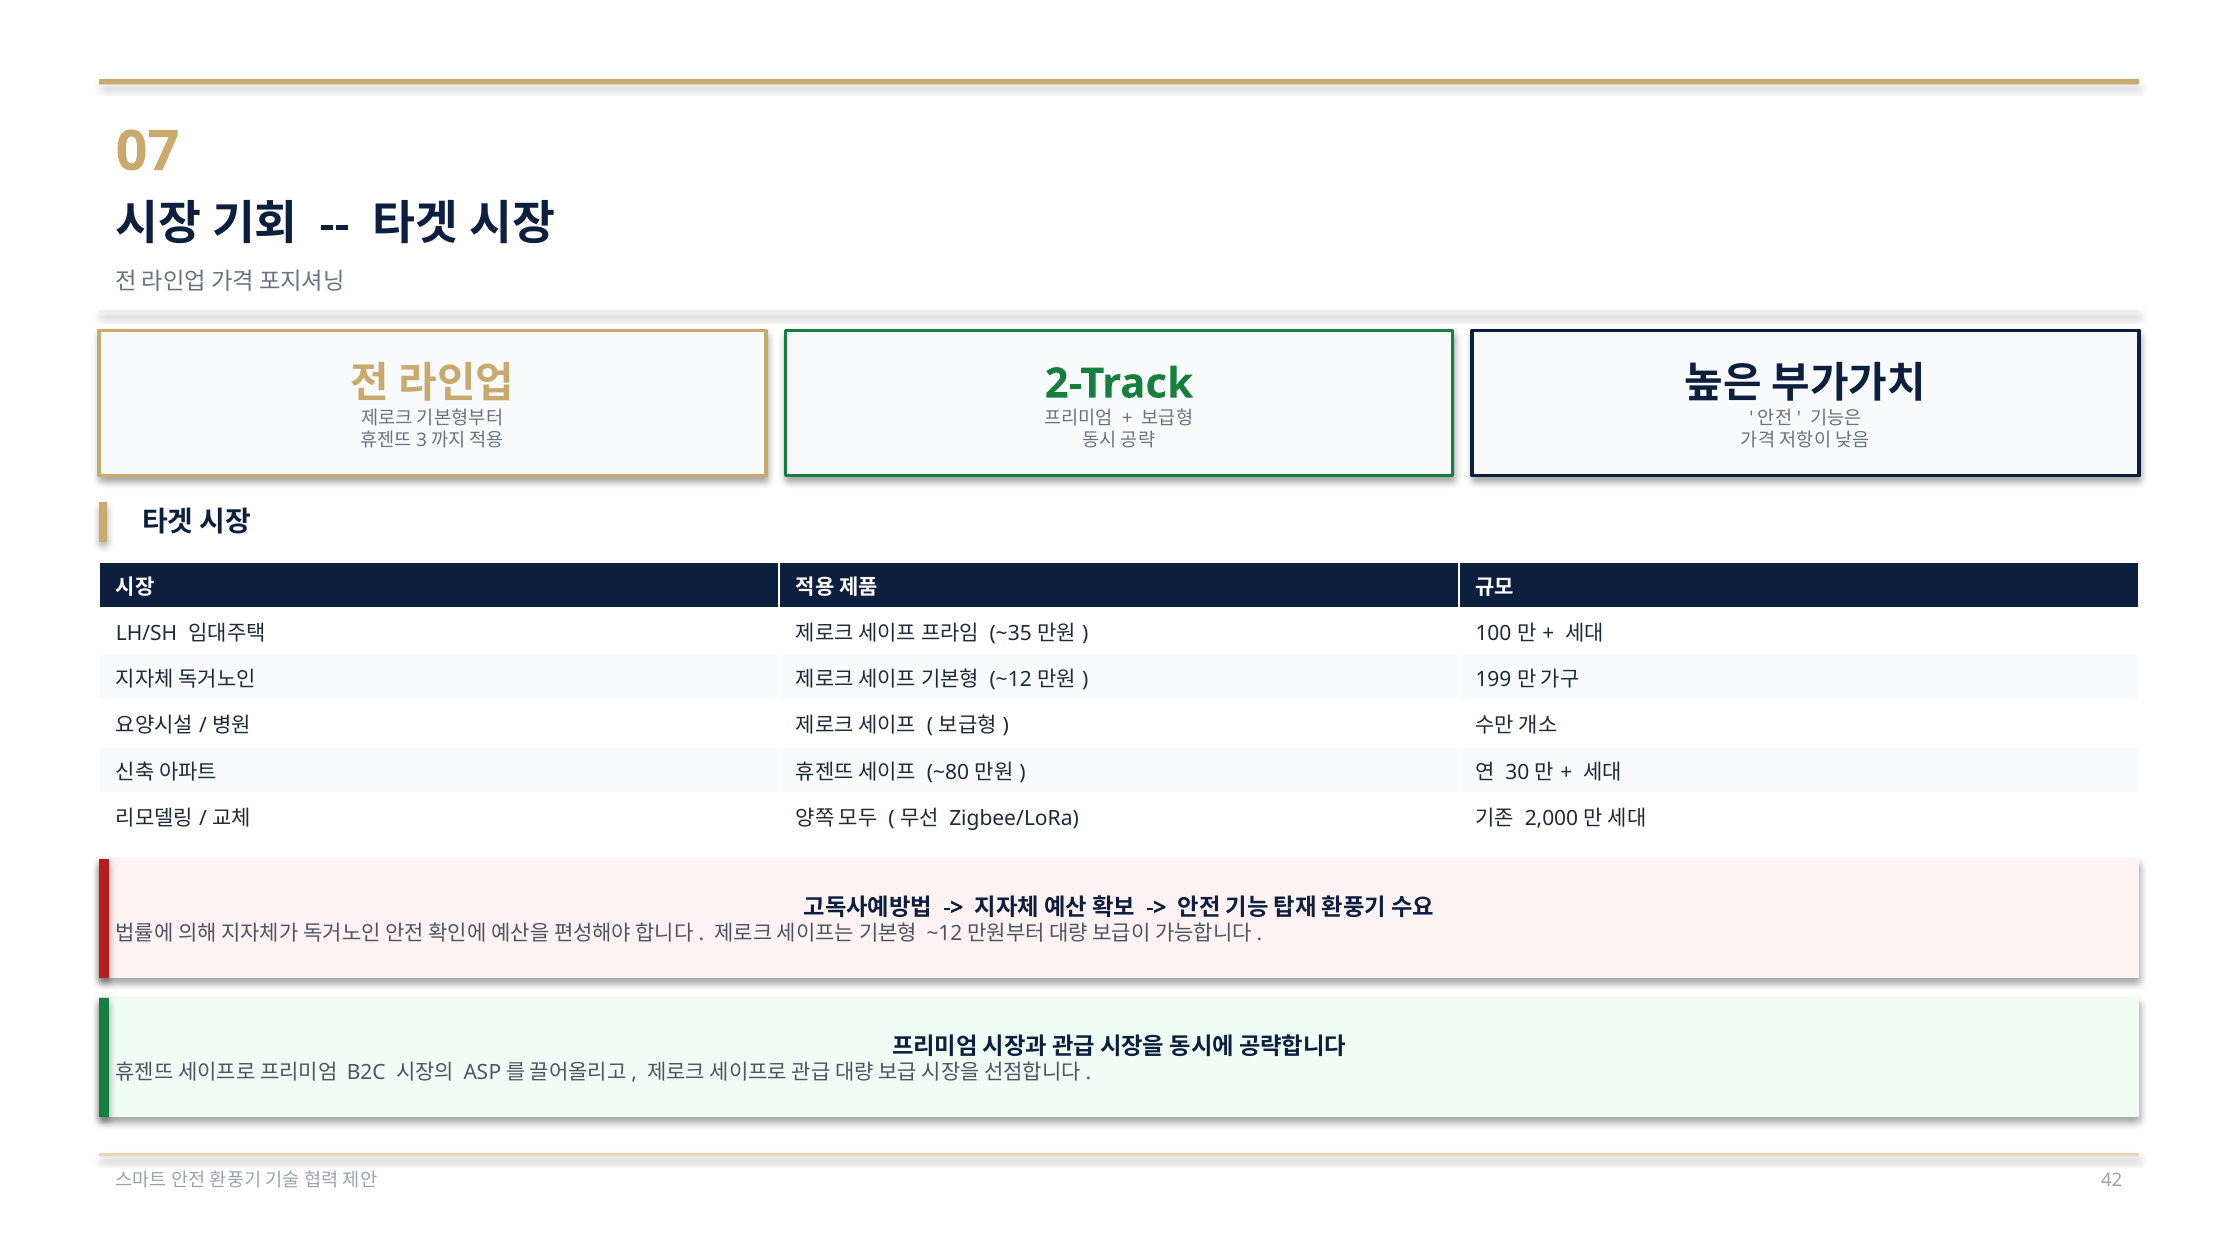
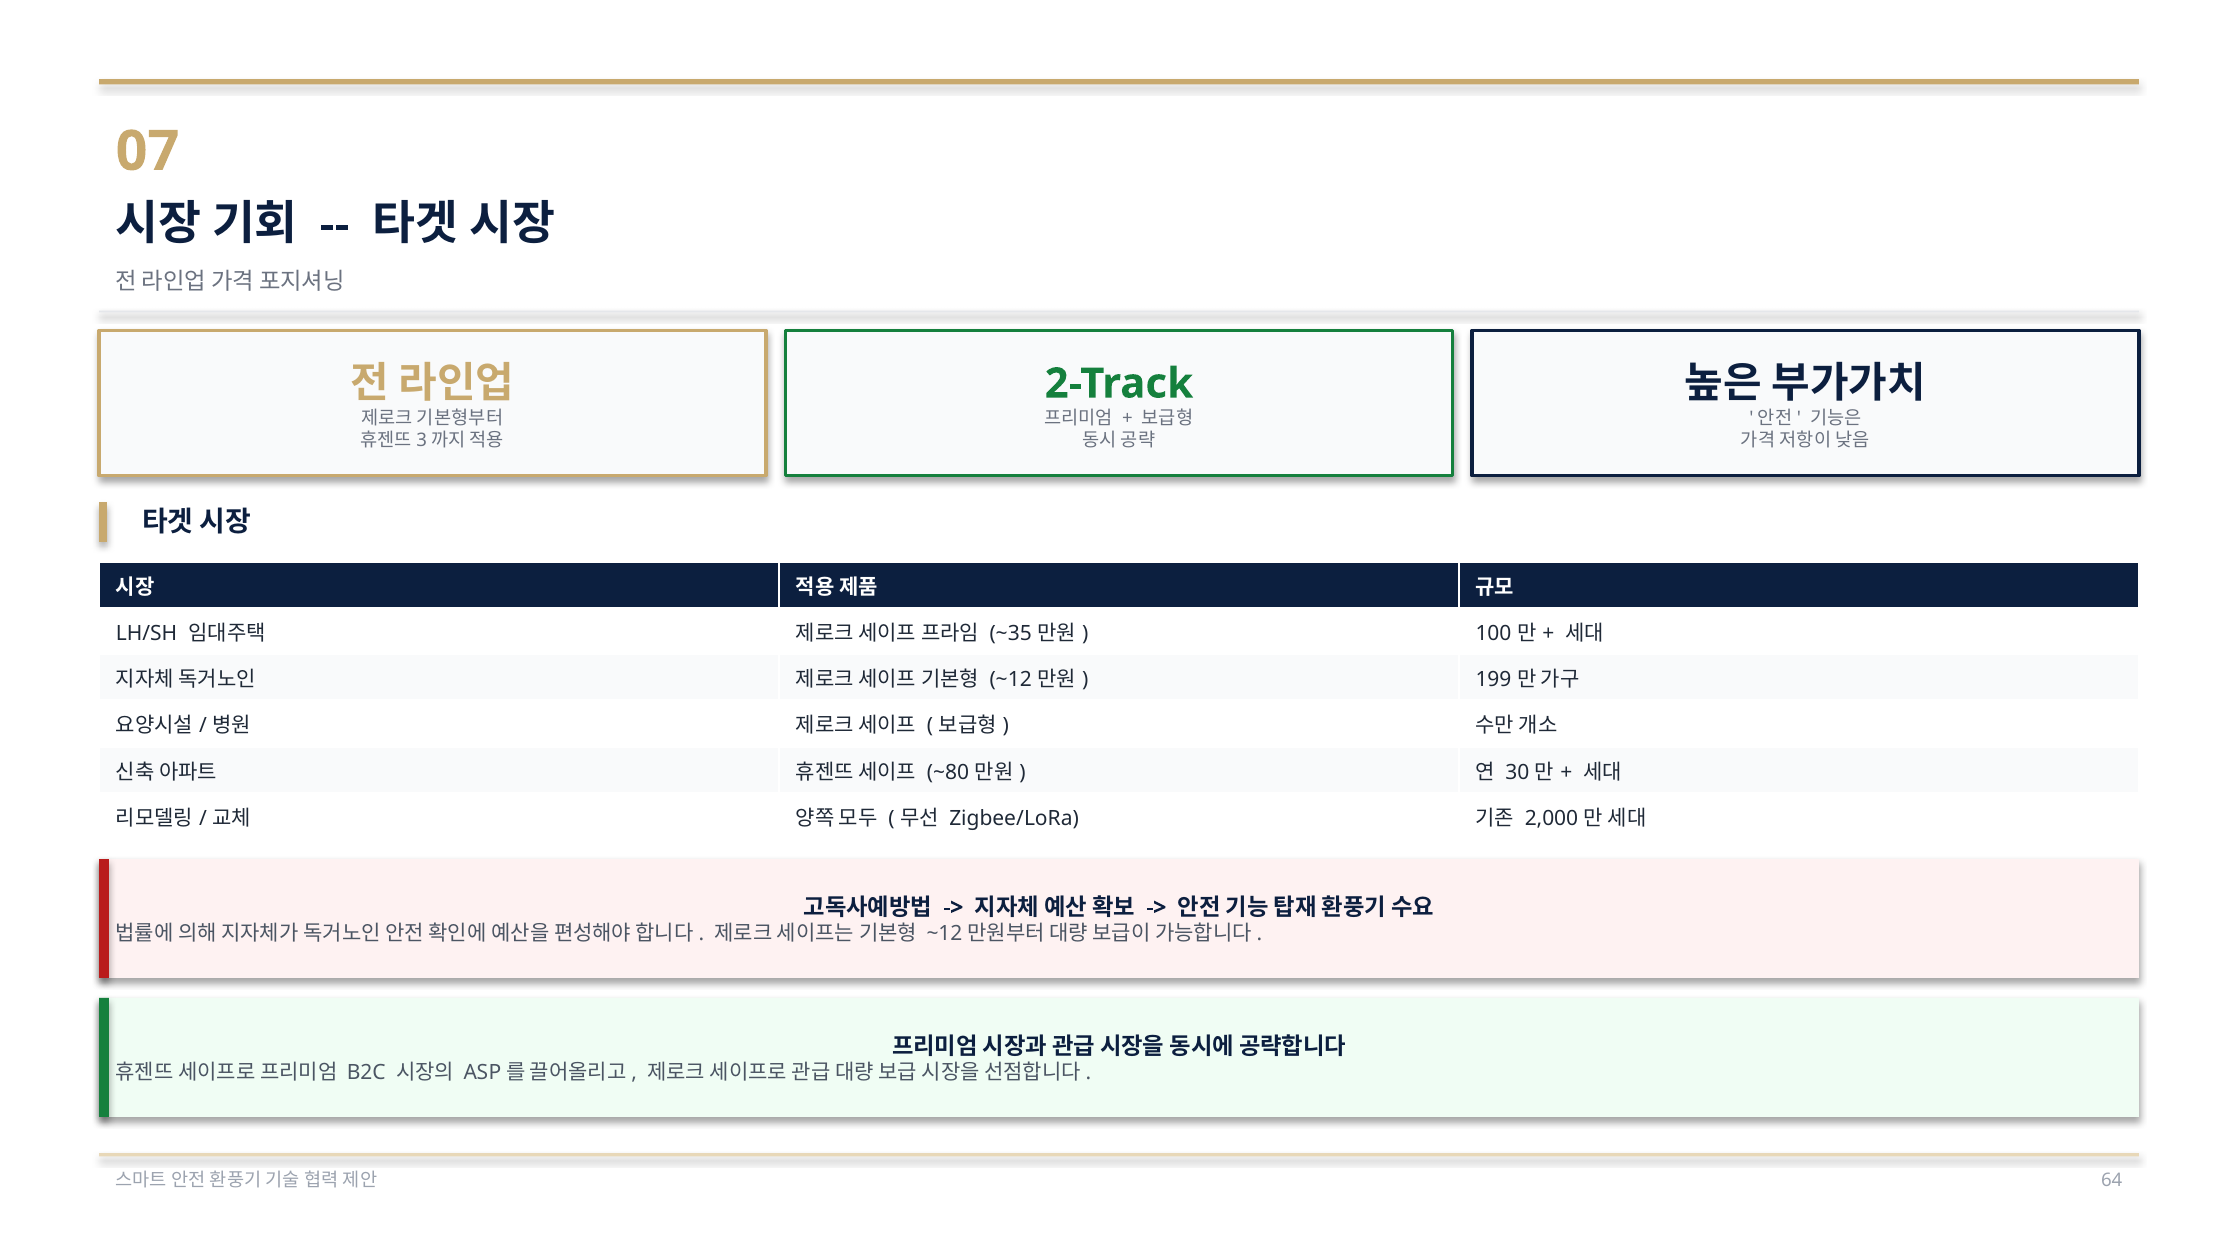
42: 42 -> 64
